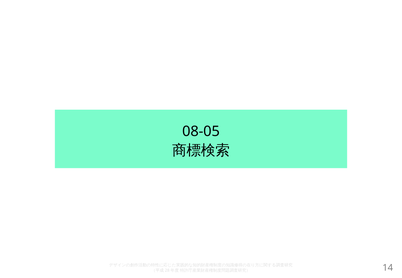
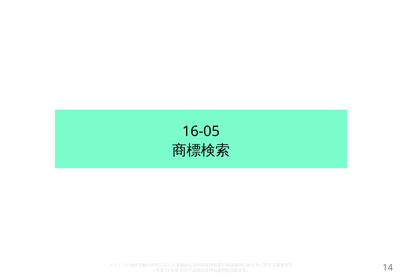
08-05: 08-05 -> 16-05
